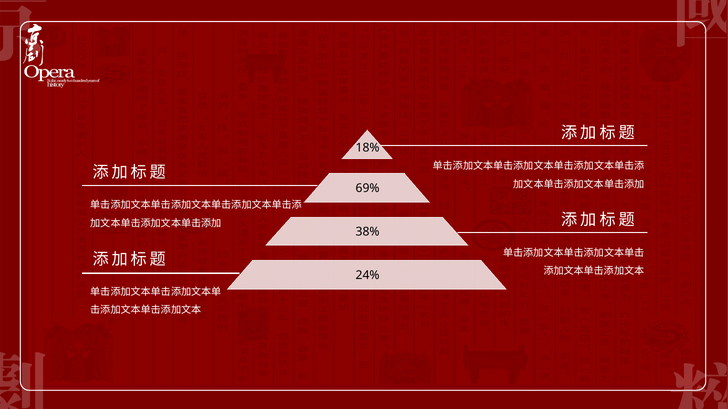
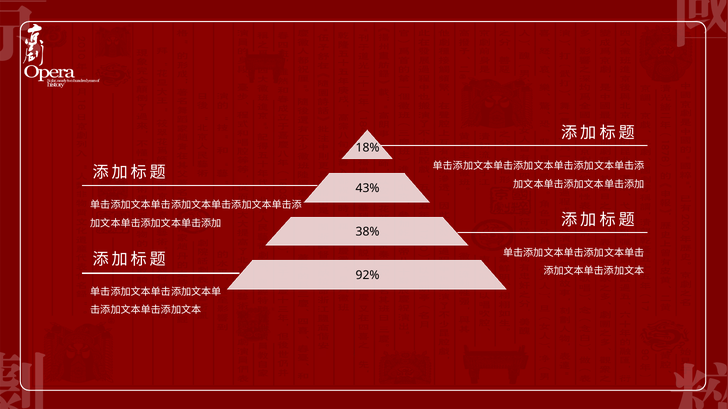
69%: 69% -> 43%
24%: 24% -> 92%
